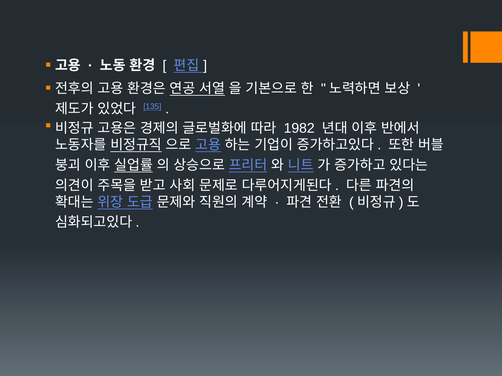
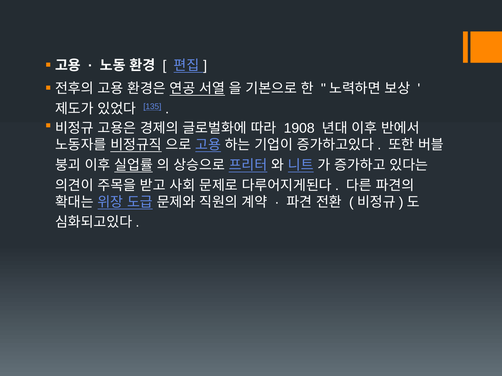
1982: 1982 -> 1908
